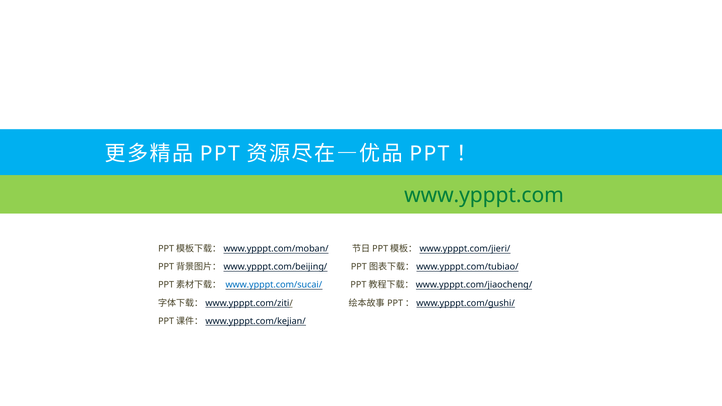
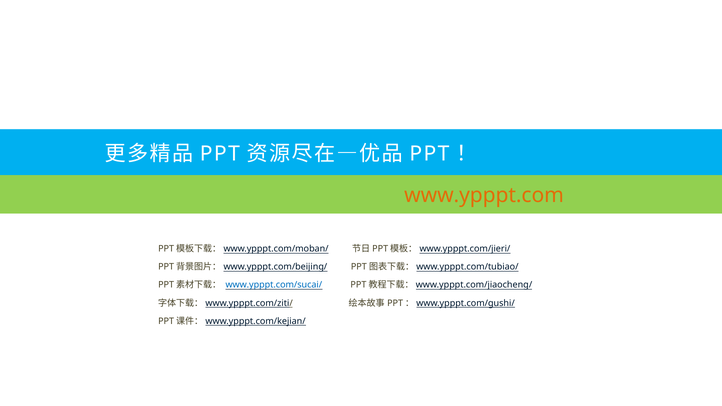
www.ypppt.com colour: green -> orange
